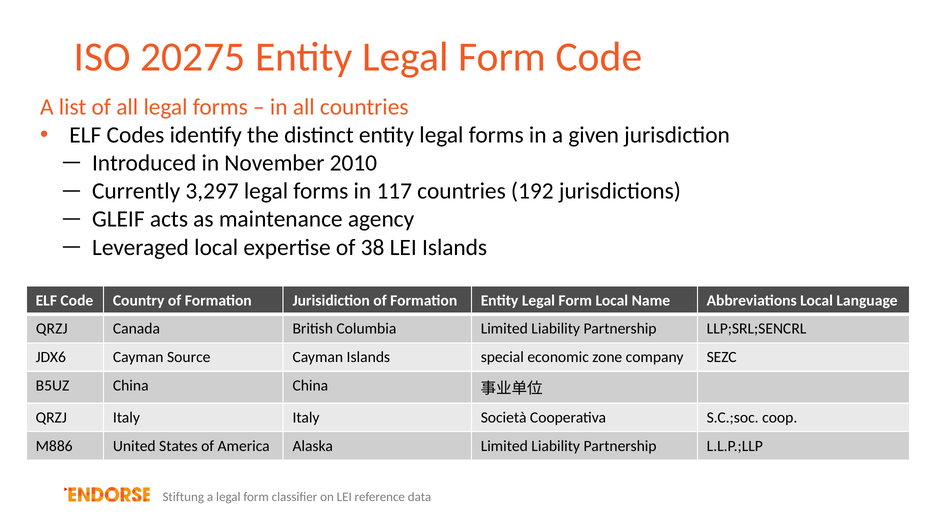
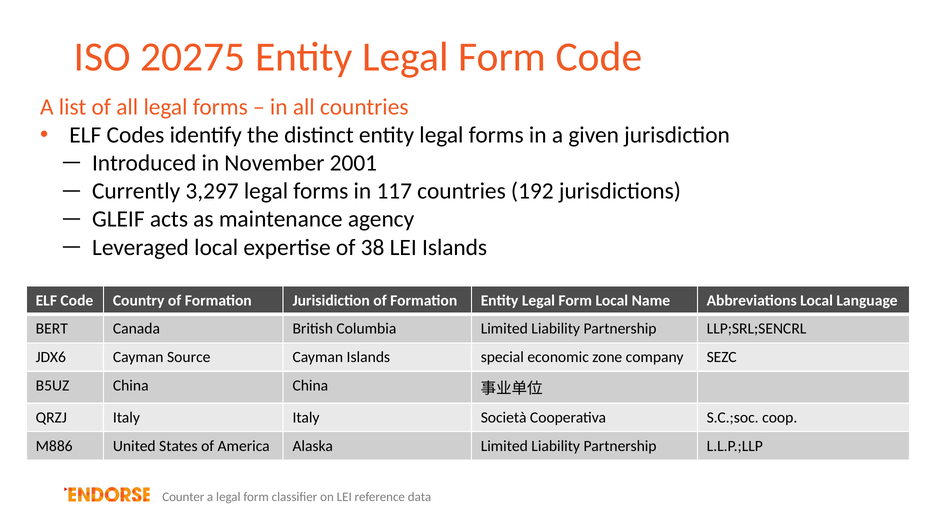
2010: 2010 -> 2001
QRZJ at (52, 329): QRZJ -> BERT
Stiftung: Stiftung -> Counter
